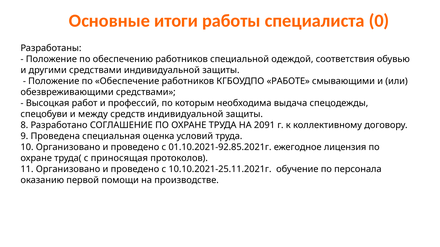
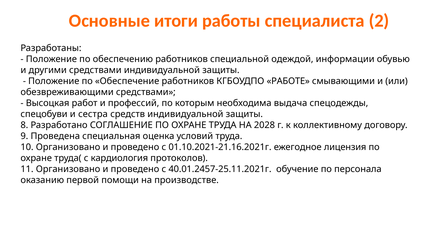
0: 0 -> 2
соответствия: соответствия -> информации
между: между -> сестра
2091: 2091 -> 2028
01.10.2021-92.85.2021г: 01.10.2021-92.85.2021г -> 01.10.2021-21.16.2021г
приносящая: приносящая -> кардиология
10.10.2021-25.11.2021г: 10.10.2021-25.11.2021г -> 40.01.2457-25.11.2021г
